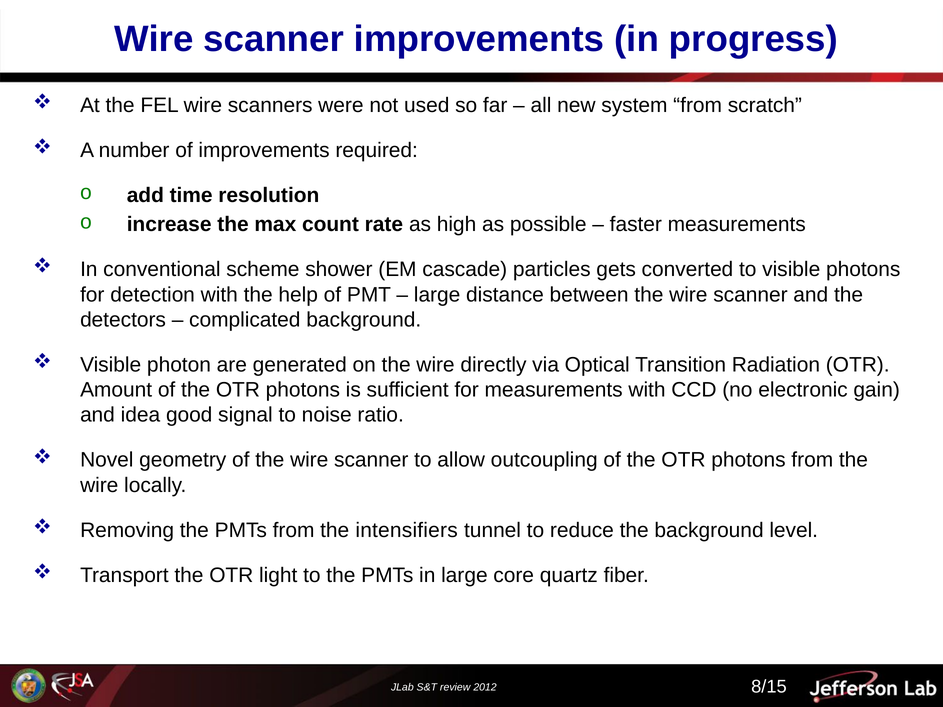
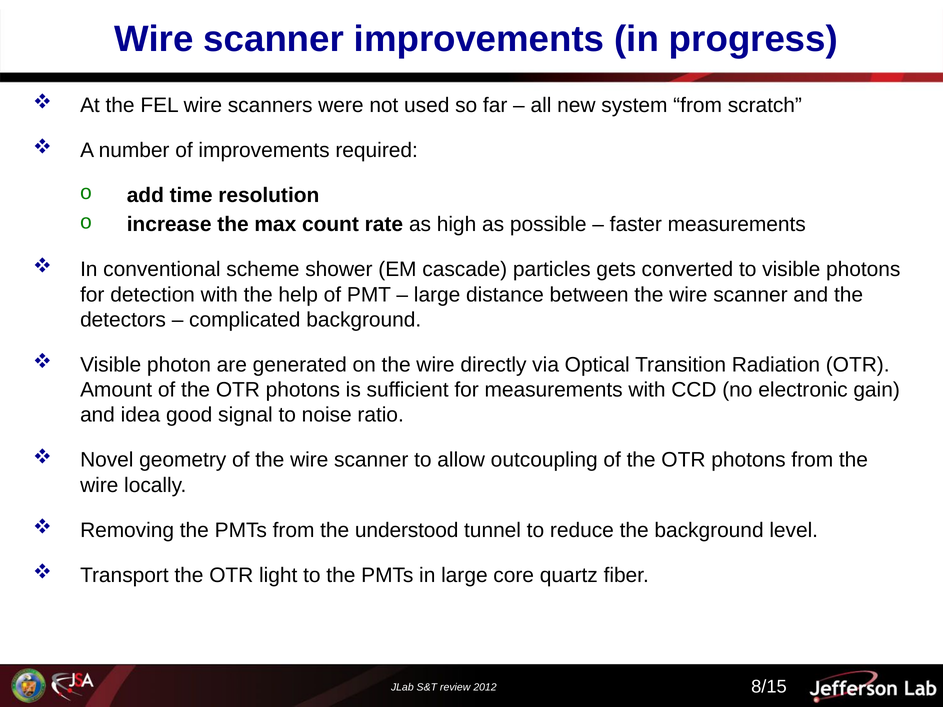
intensifiers: intensifiers -> understood
